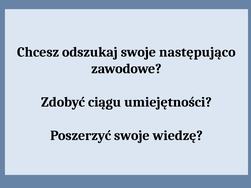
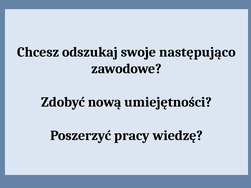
ciągu: ciągu -> nową
Poszerzyć swoje: swoje -> pracy
